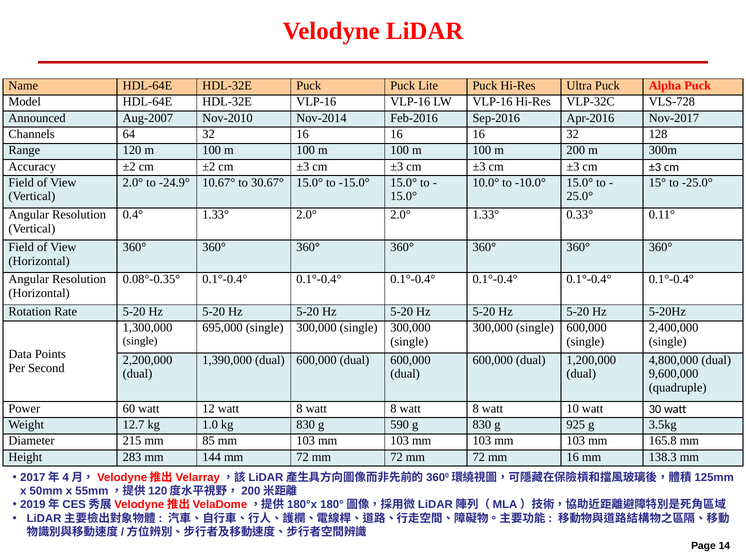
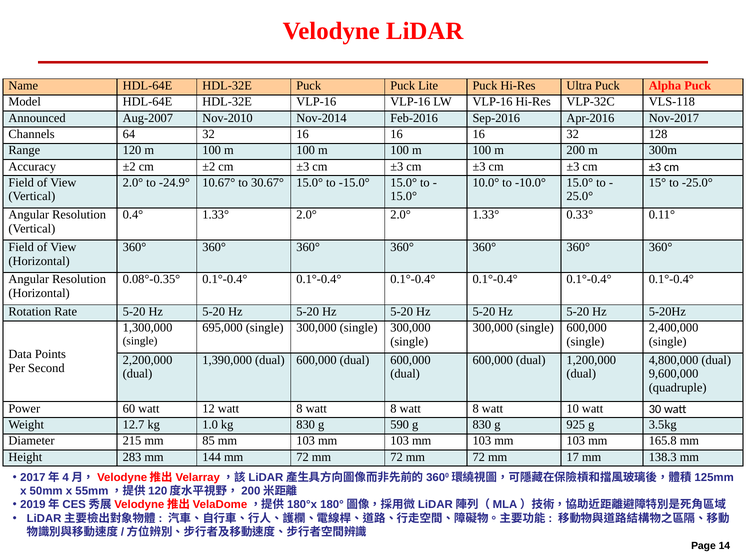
VLS-728: VLS-728 -> VLS-118
mm 16: 16 -> 17
